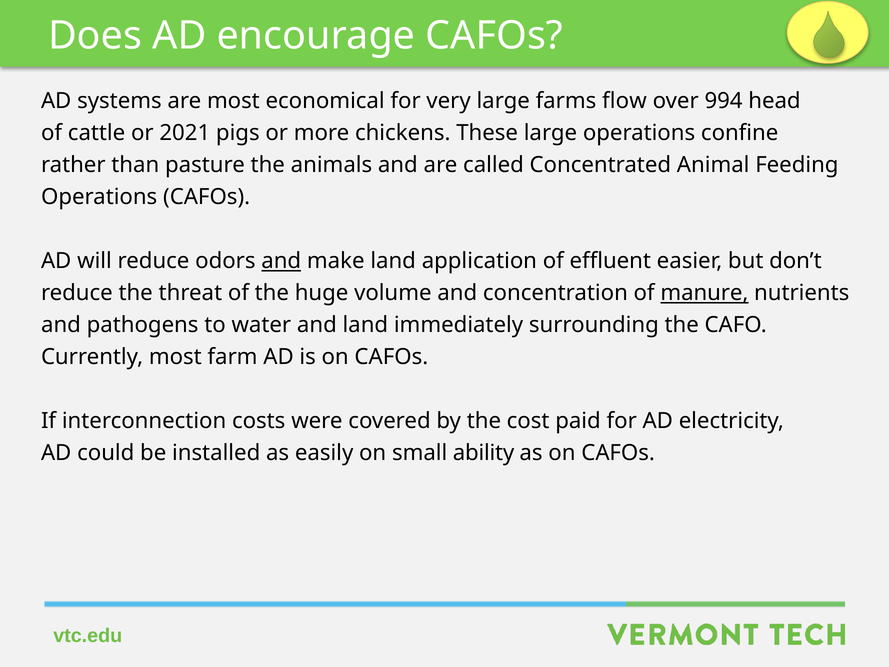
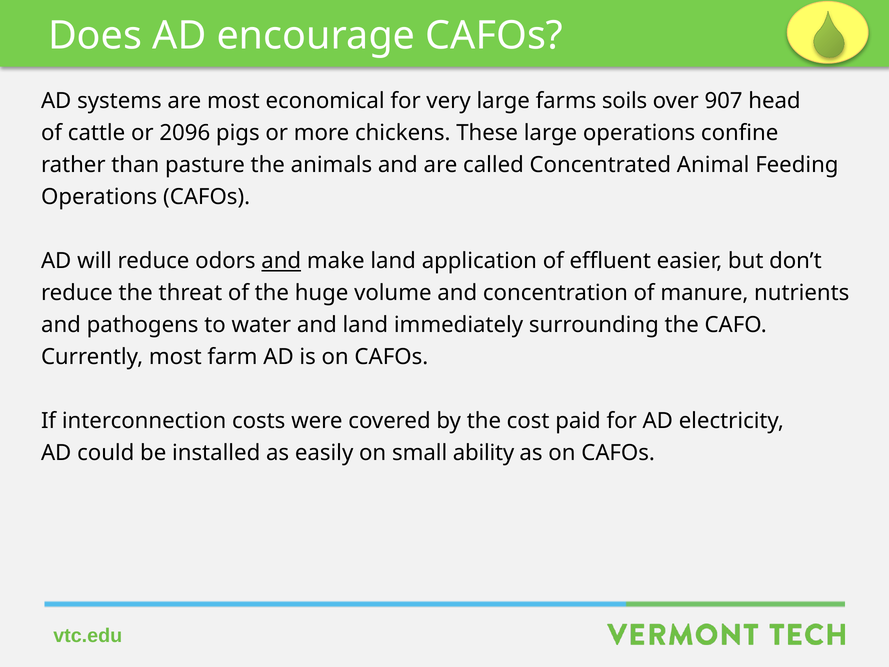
flow: flow -> soils
994: 994 -> 907
2021: 2021 -> 2096
manure underline: present -> none
